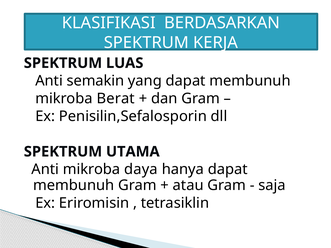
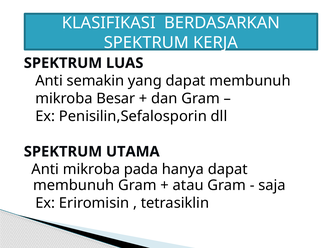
Berat: Berat -> Besar
daya: daya -> pada
